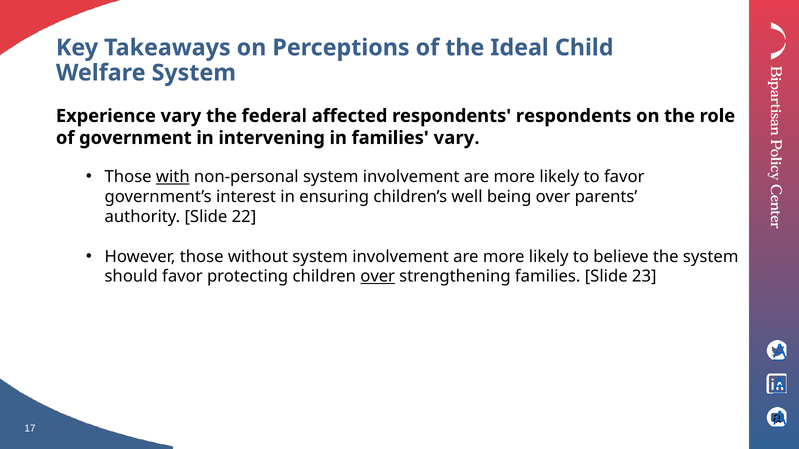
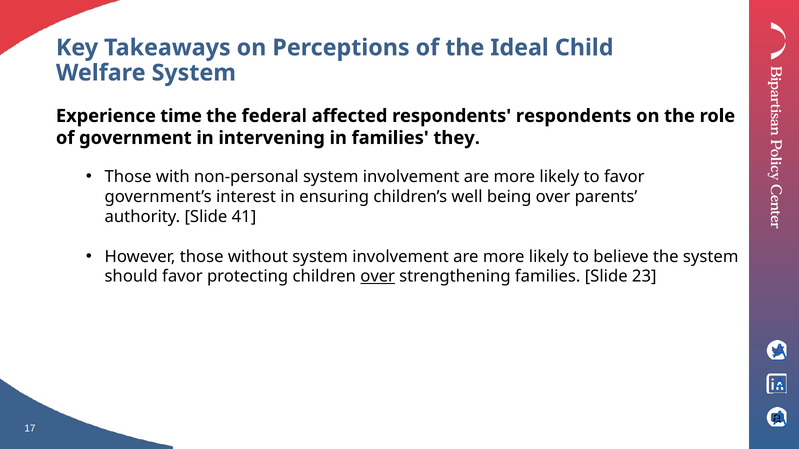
Experience vary: vary -> time
families vary: vary -> they
with underline: present -> none
22: 22 -> 41
